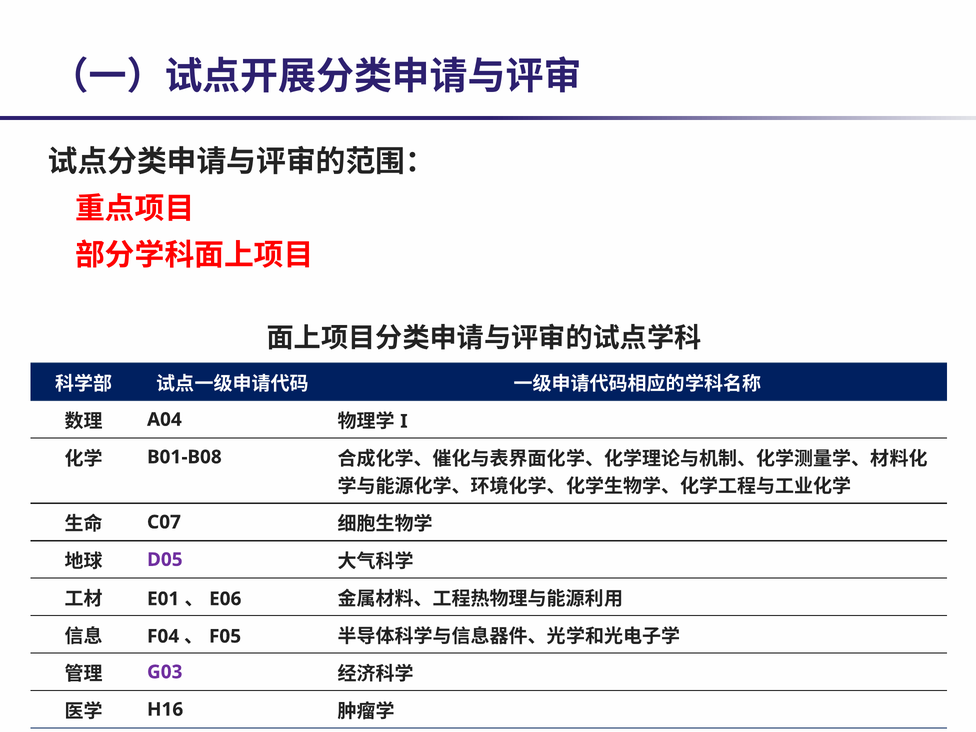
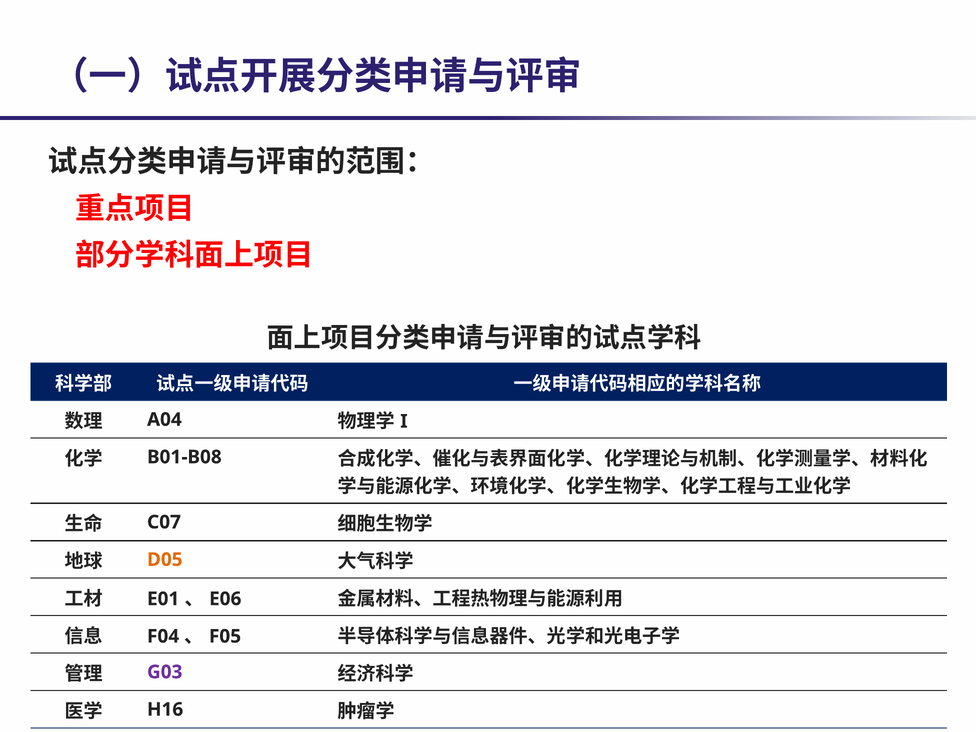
D05 colour: purple -> orange
